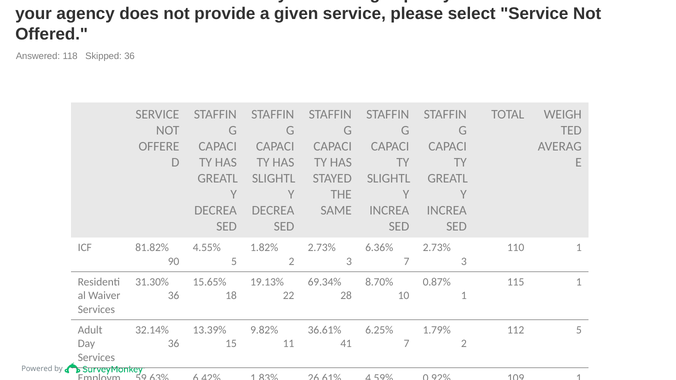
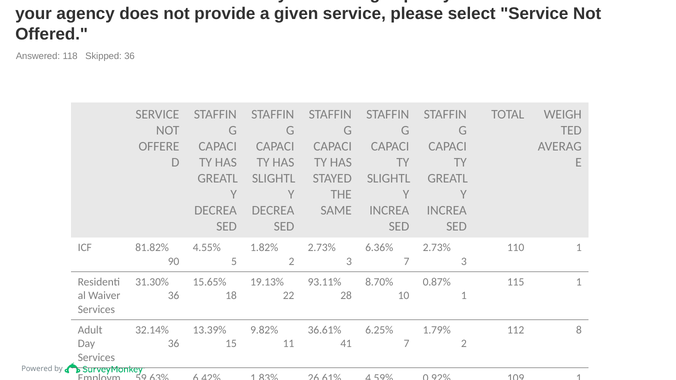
69.34%: 69.34% -> 93.11%
112 5: 5 -> 8
